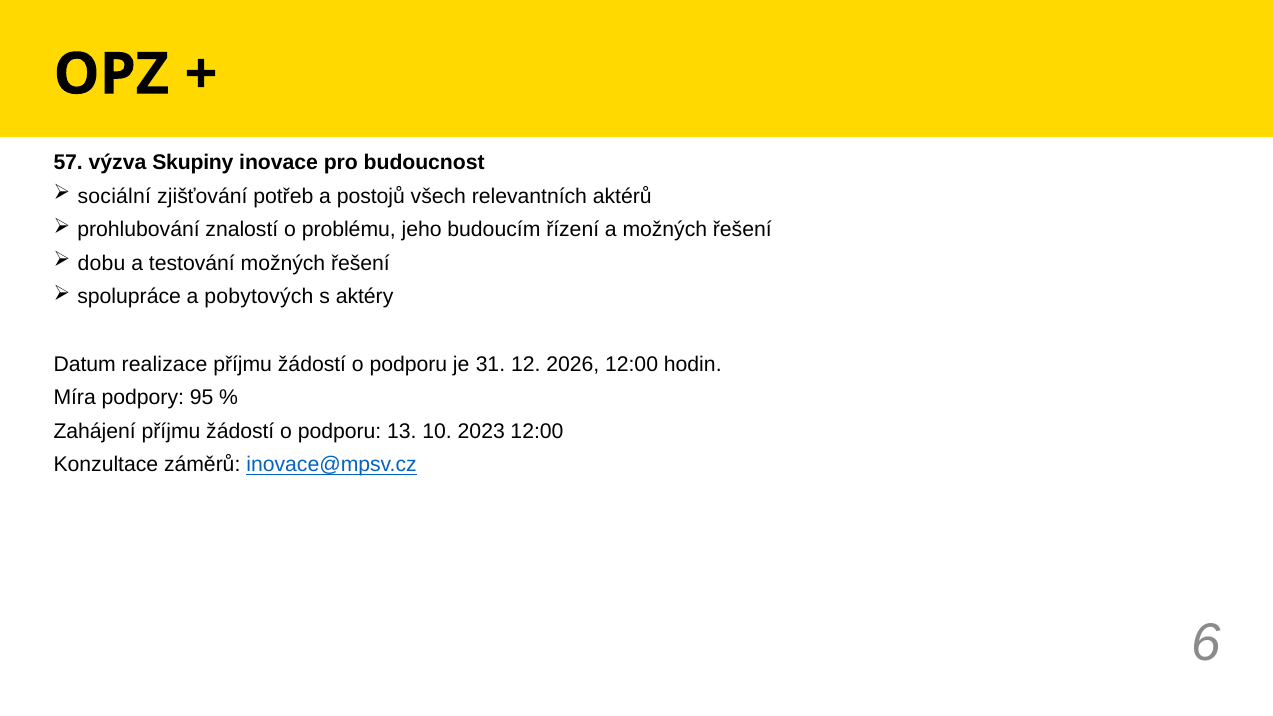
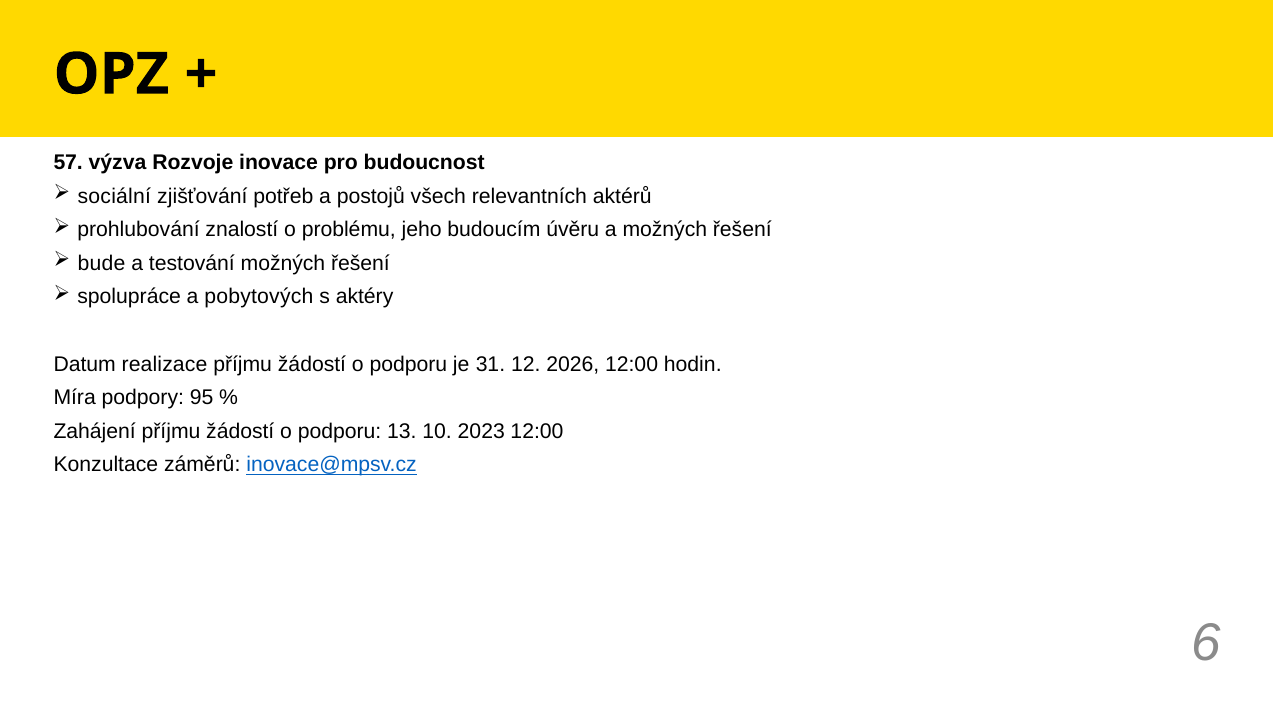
Skupiny: Skupiny -> Rozvoje
řízení: řízení -> úvěru
dobu: dobu -> bude
